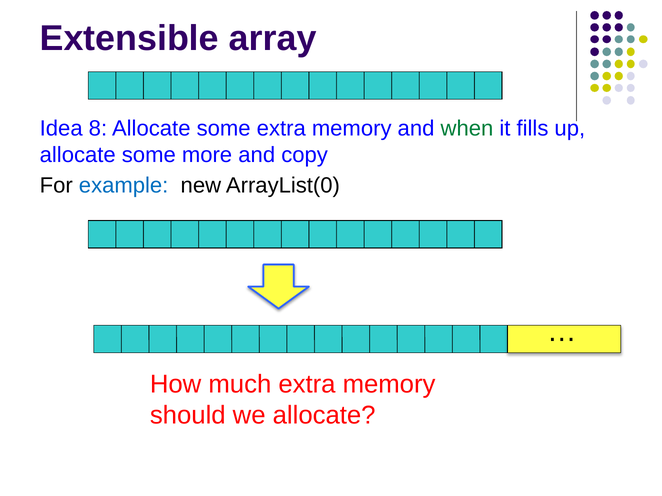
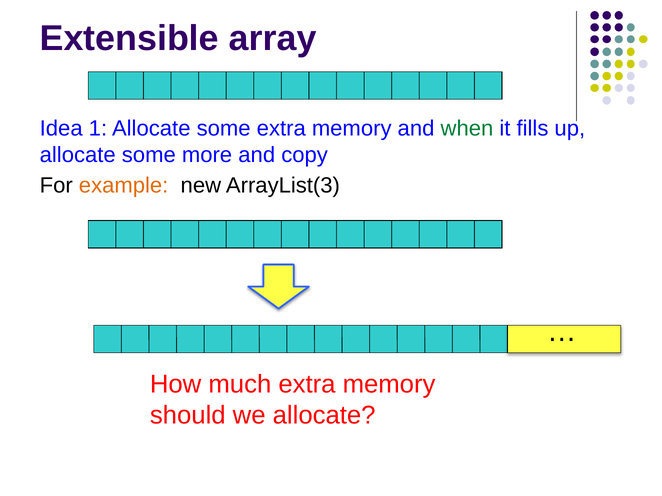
8: 8 -> 1
example colour: blue -> orange
ArrayList(0: ArrayList(0 -> ArrayList(3
